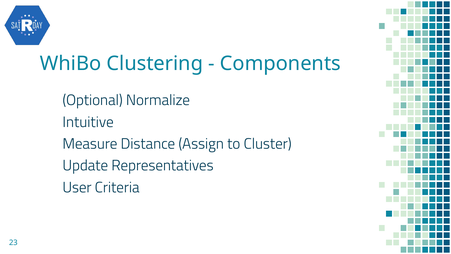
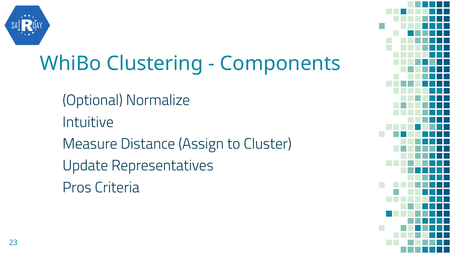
User: User -> Pros
